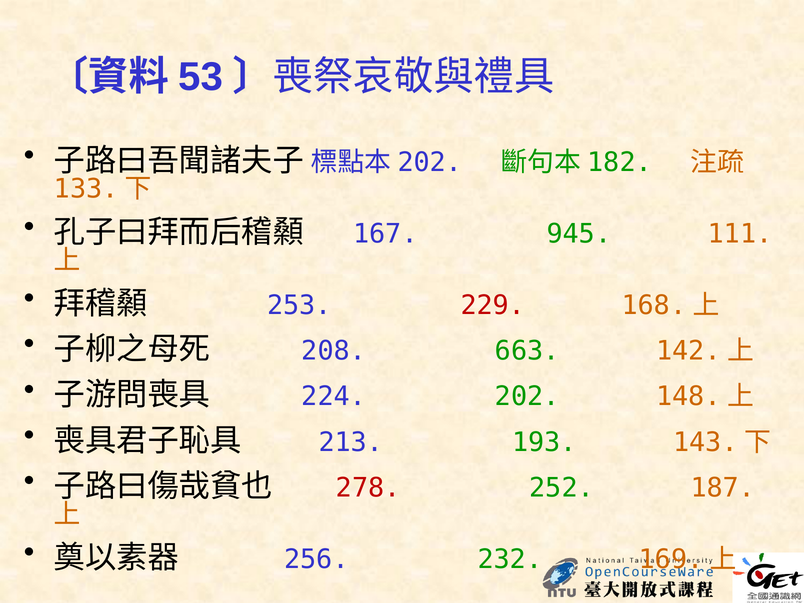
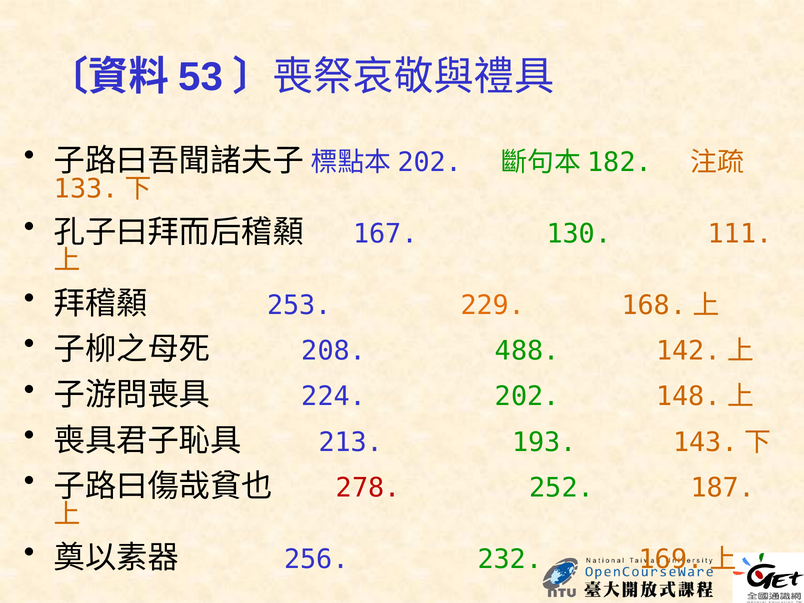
945: 945 -> 130
229 colour: red -> orange
663: 663 -> 488
